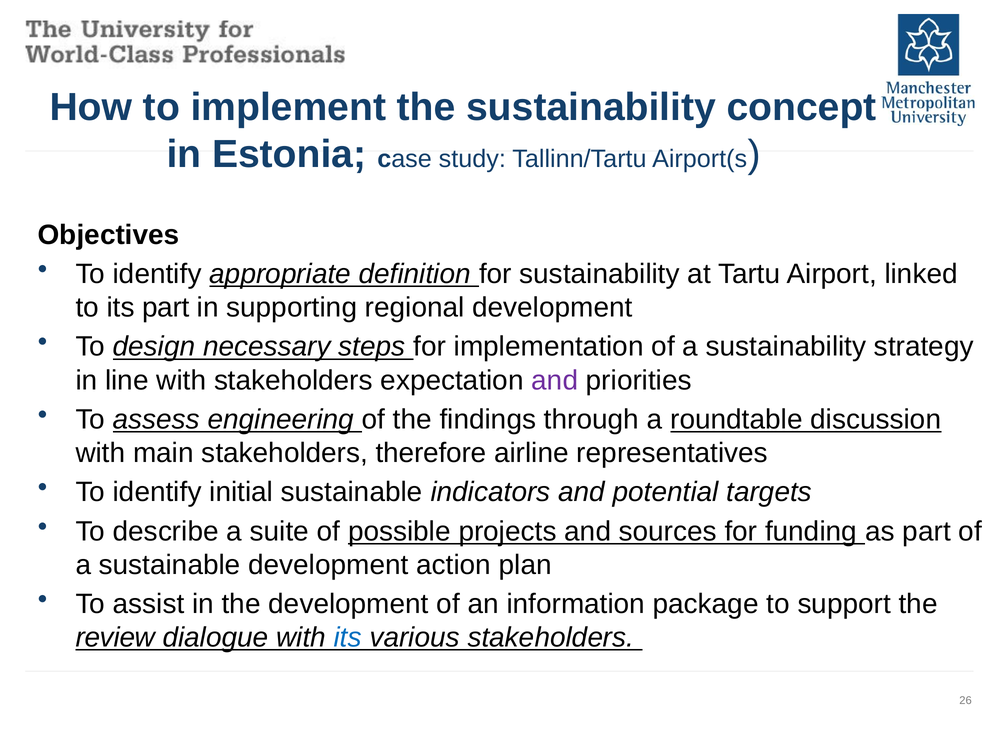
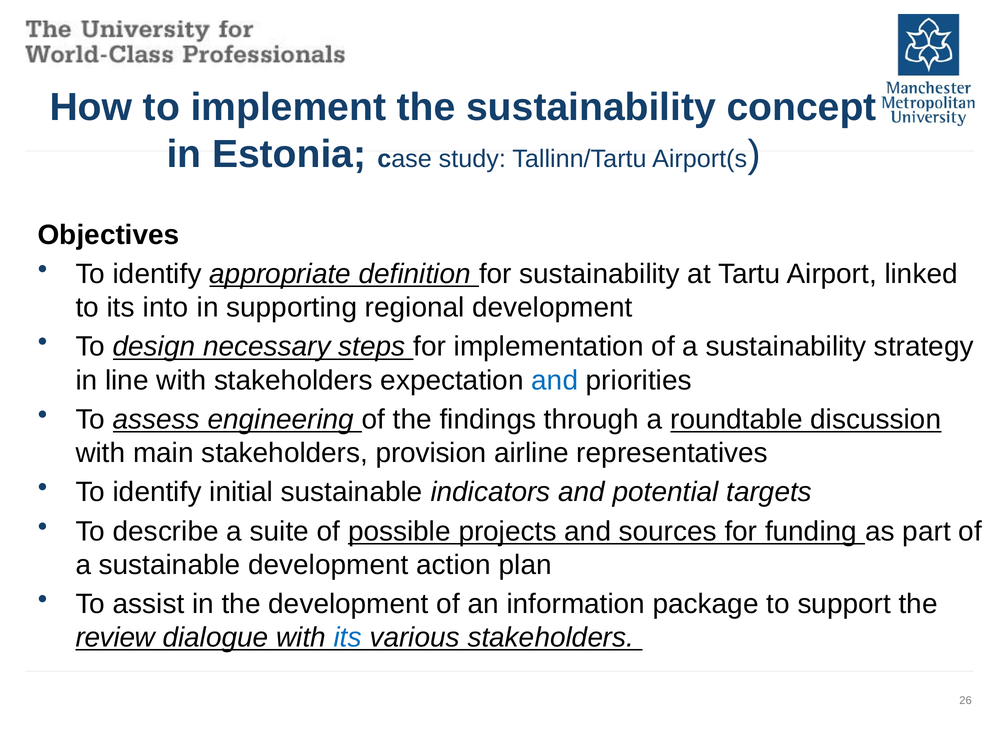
its part: part -> into
and at (555, 380) colour: purple -> blue
therefore: therefore -> provision
